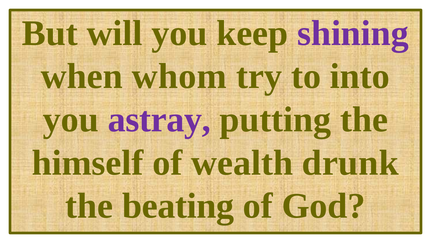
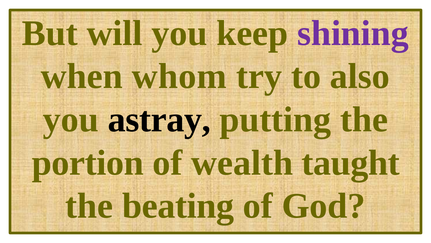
into: into -> also
astray colour: purple -> black
himself: himself -> portion
drunk: drunk -> taught
